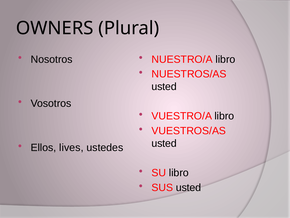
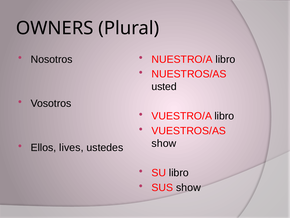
usted at (164, 143): usted -> show
SUS usted: usted -> show
